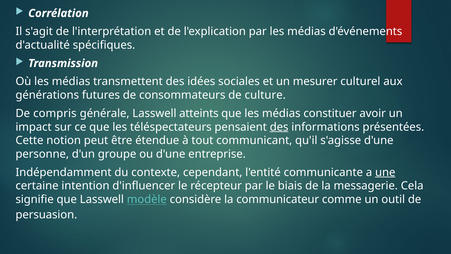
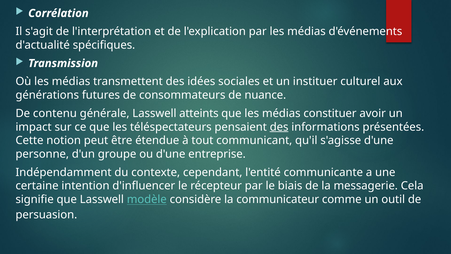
mesurer: mesurer -> instituer
culture: culture -> nuance
compris: compris -> contenu
une underline: present -> none
